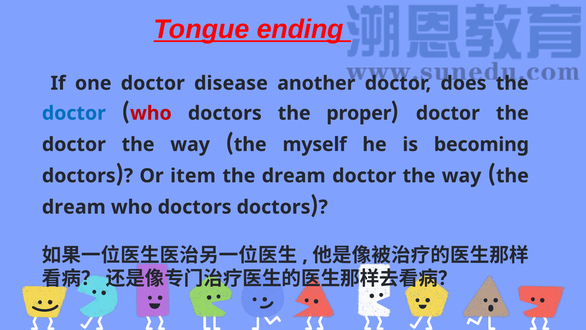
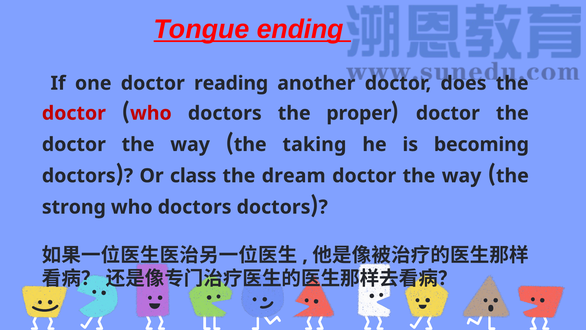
disease: disease -> reading
doctor at (74, 113) colour: blue -> red
myself: myself -> taking
item: item -> class
dream at (74, 207): dream -> strong
